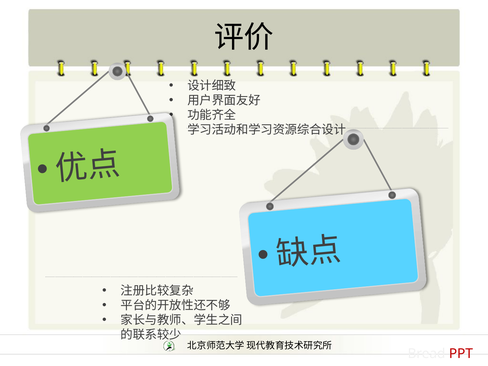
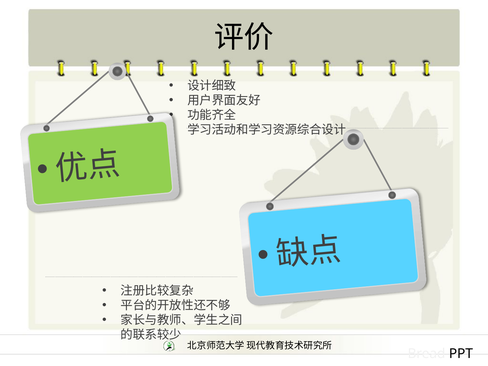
PPT colour: red -> black
